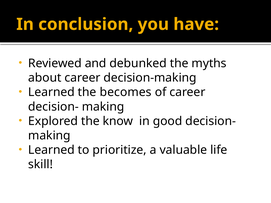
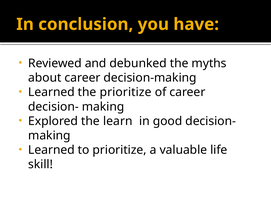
the becomes: becomes -> prioritize
know: know -> learn
